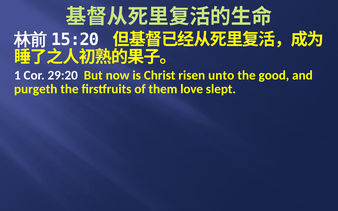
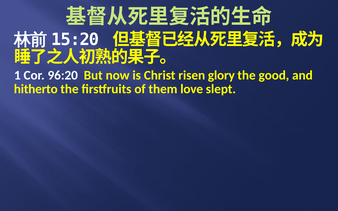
29:20: 29:20 -> 96:20
unto: unto -> glory
purgeth: purgeth -> hitherto
